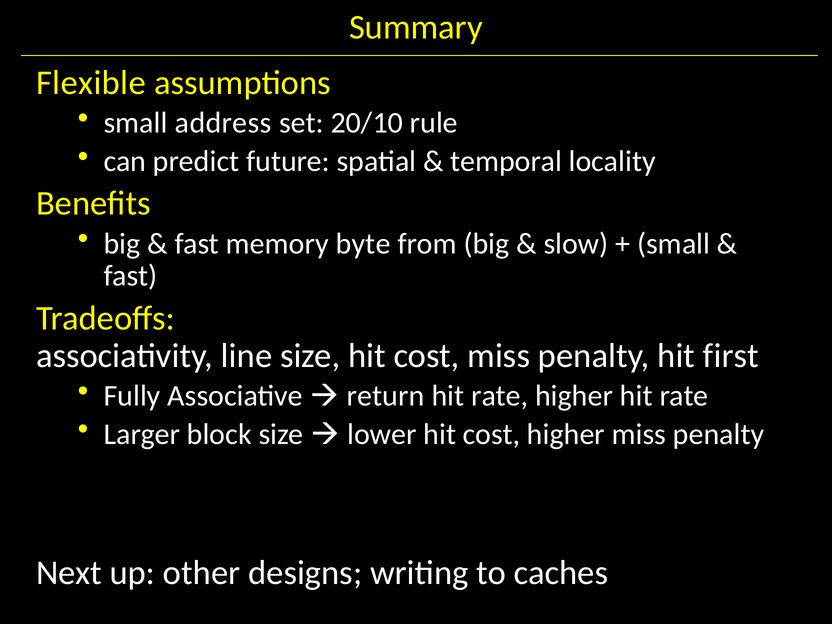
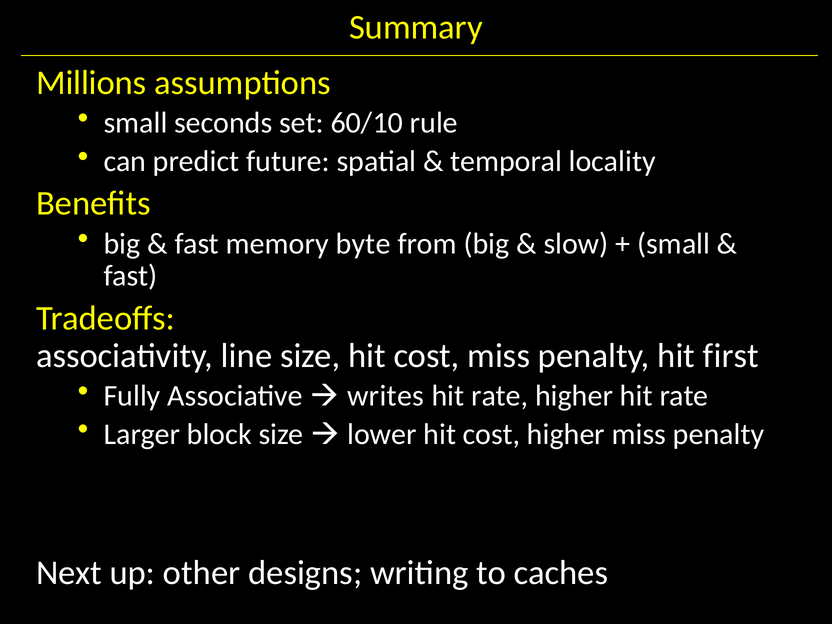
Flexible: Flexible -> Millions
address: address -> seconds
20/10: 20/10 -> 60/10
return: return -> writes
